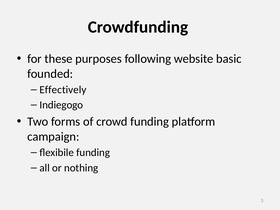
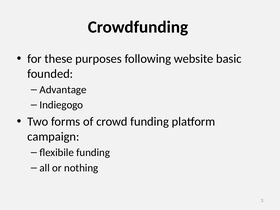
Effectively: Effectively -> Advantage
